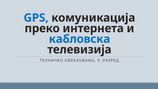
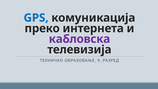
кабловска colour: blue -> purple
